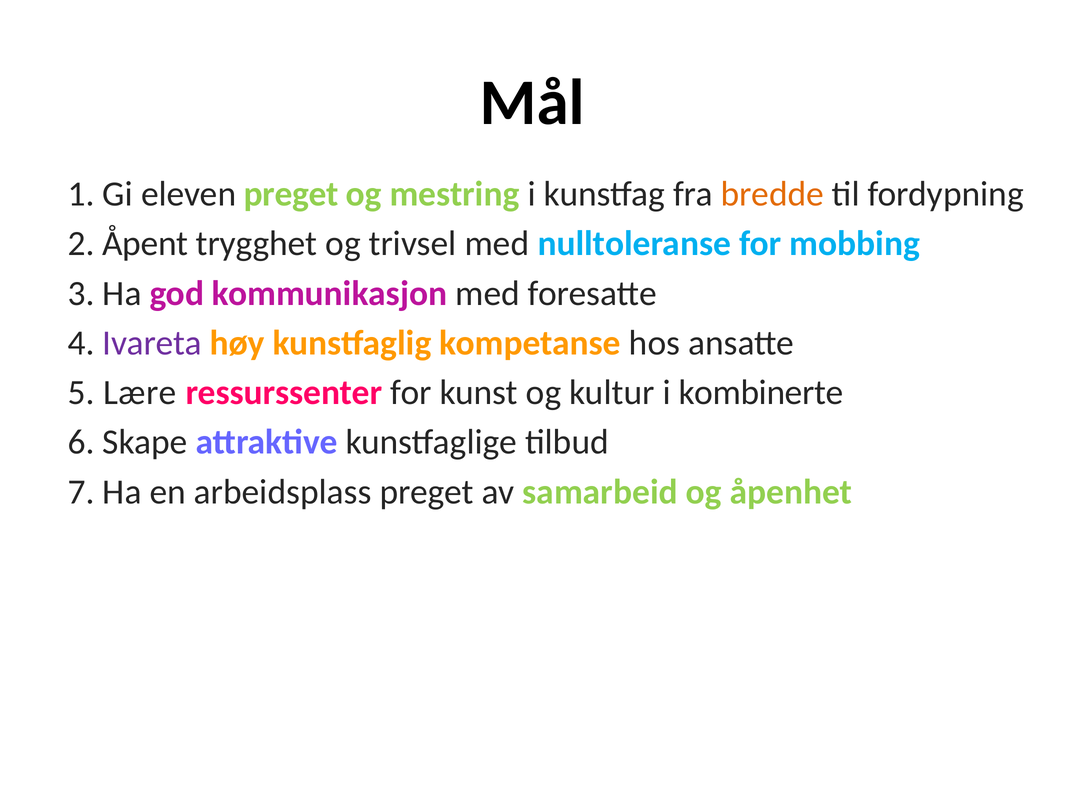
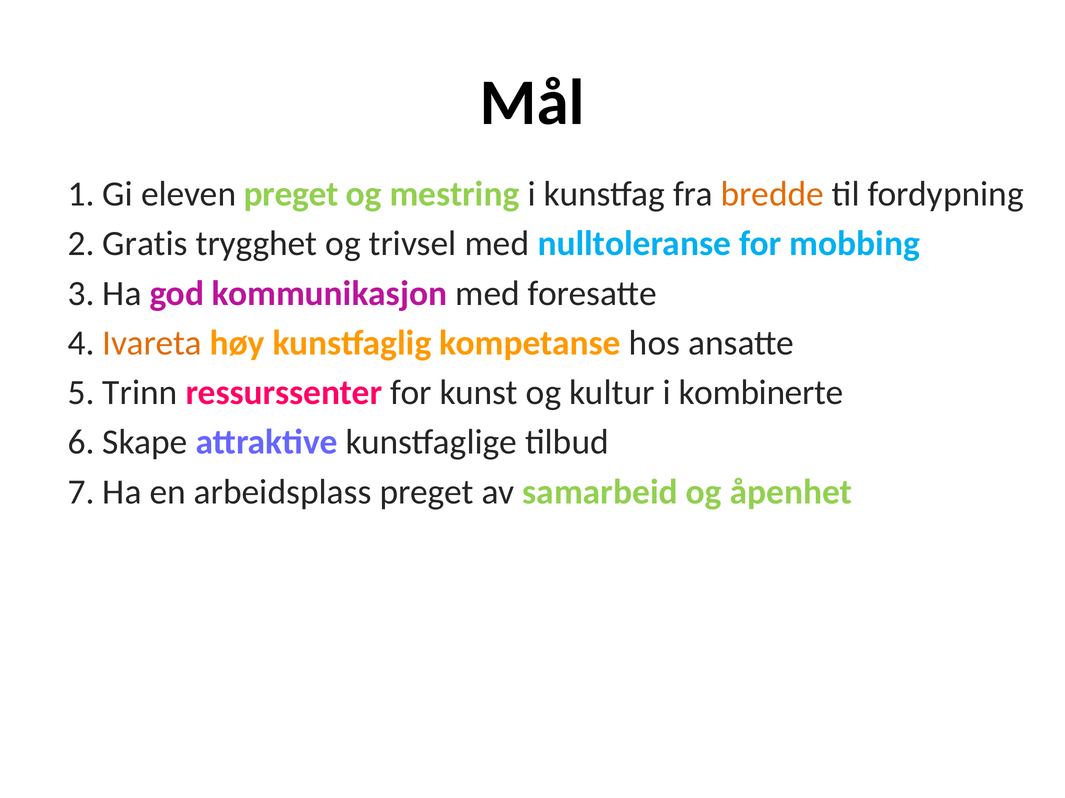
Åpent: Åpent -> Gratis
Ivareta colour: purple -> orange
Lære: Lære -> Trinn
